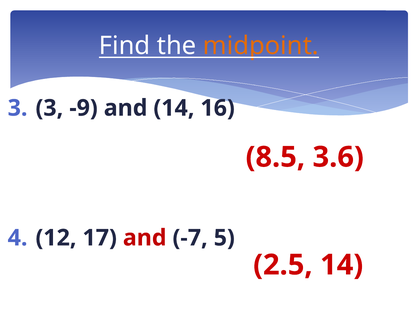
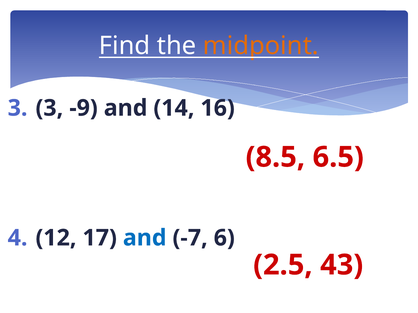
3.6: 3.6 -> 6.5
and at (145, 238) colour: red -> blue
5: 5 -> 6
2.5 14: 14 -> 43
